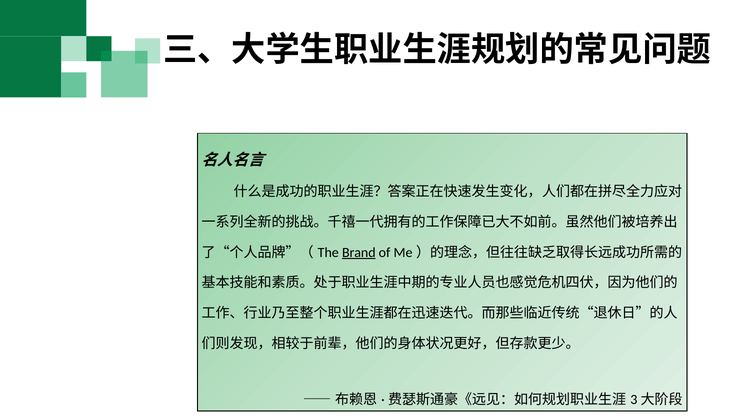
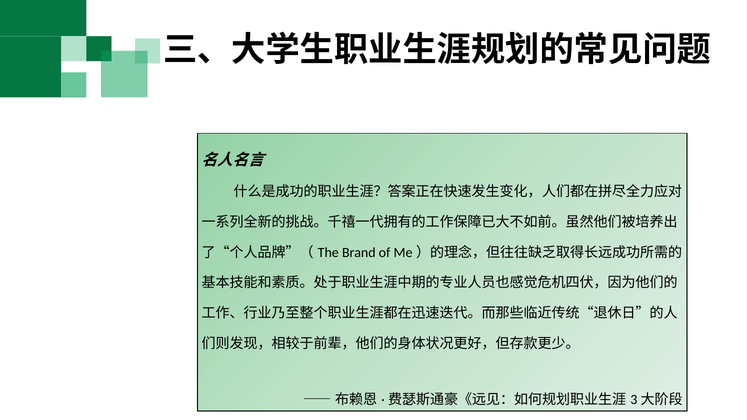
Brand underline: present -> none
